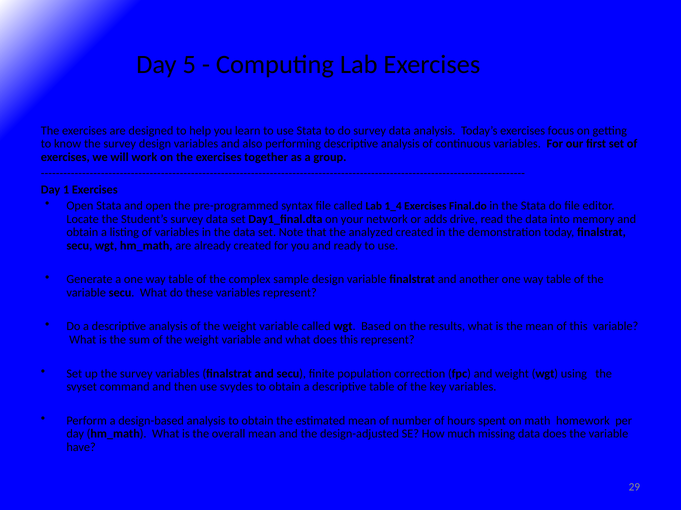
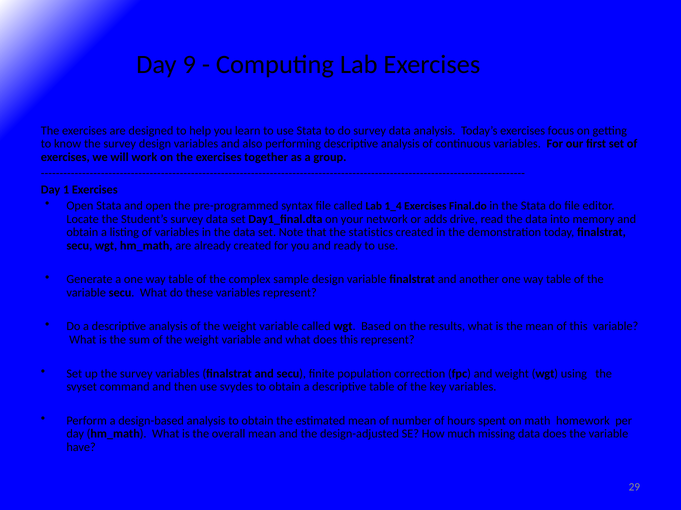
5: 5 -> 9
analyzed: analyzed -> statistics
